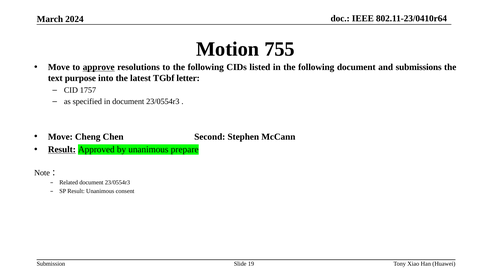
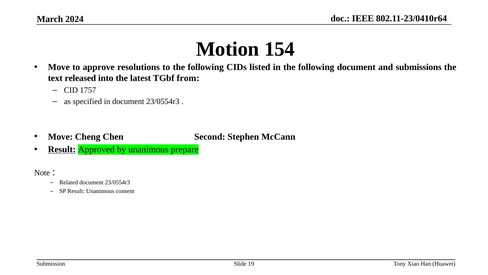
755: 755 -> 154
approve underline: present -> none
purpose: purpose -> released
letter: letter -> from
